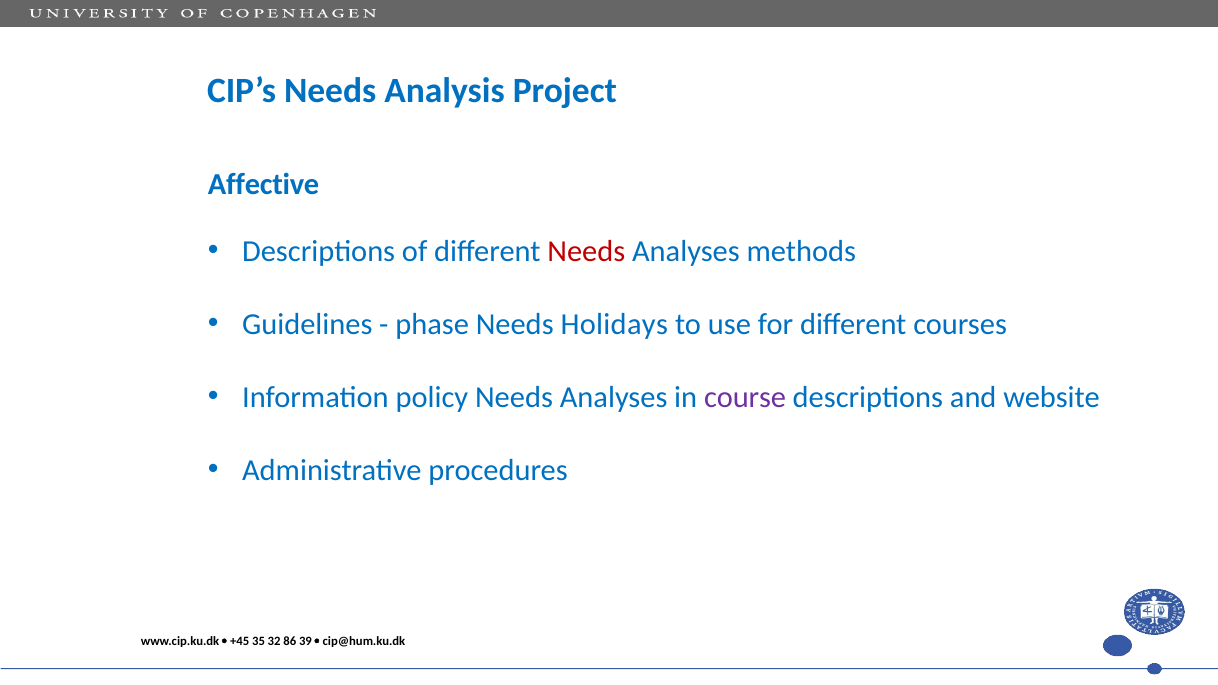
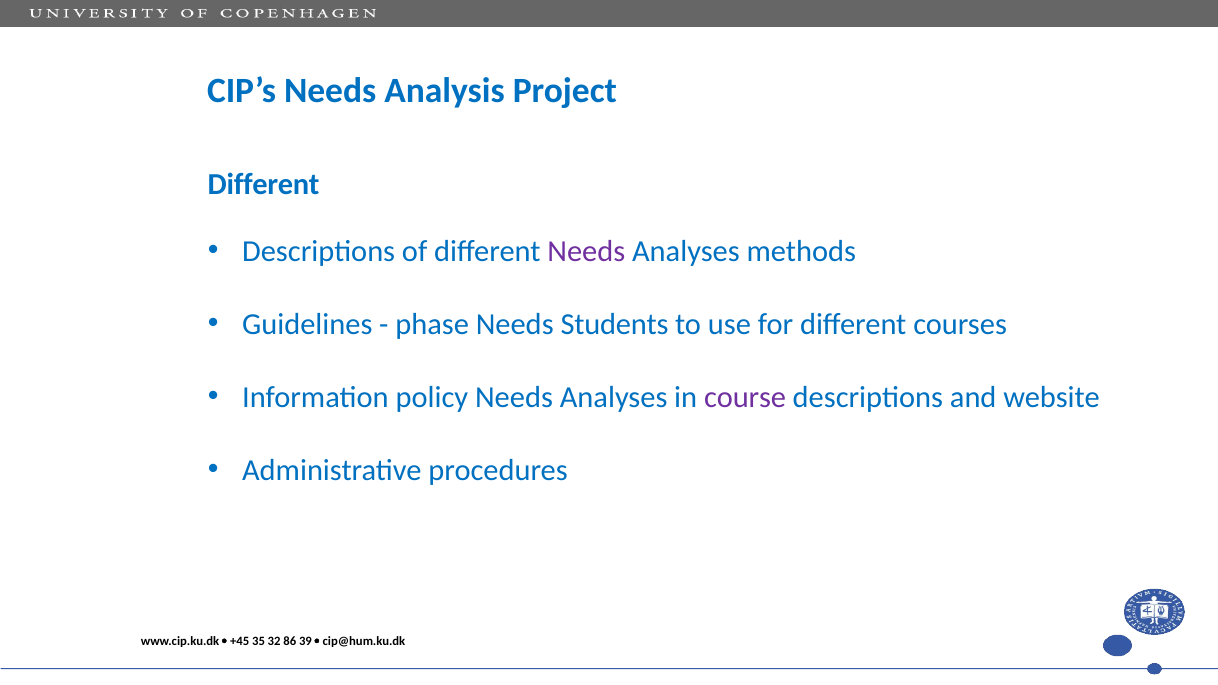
Affective at (264, 184): Affective -> Different
Needs at (586, 251) colour: red -> purple
Holidays: Holidays -> Students
